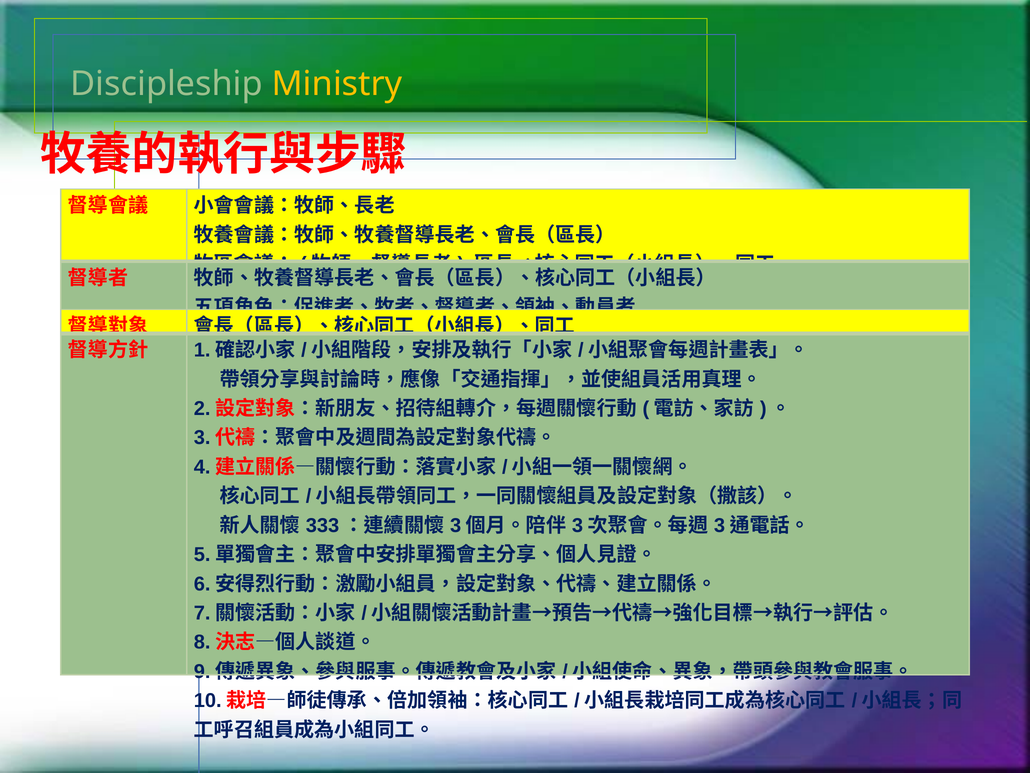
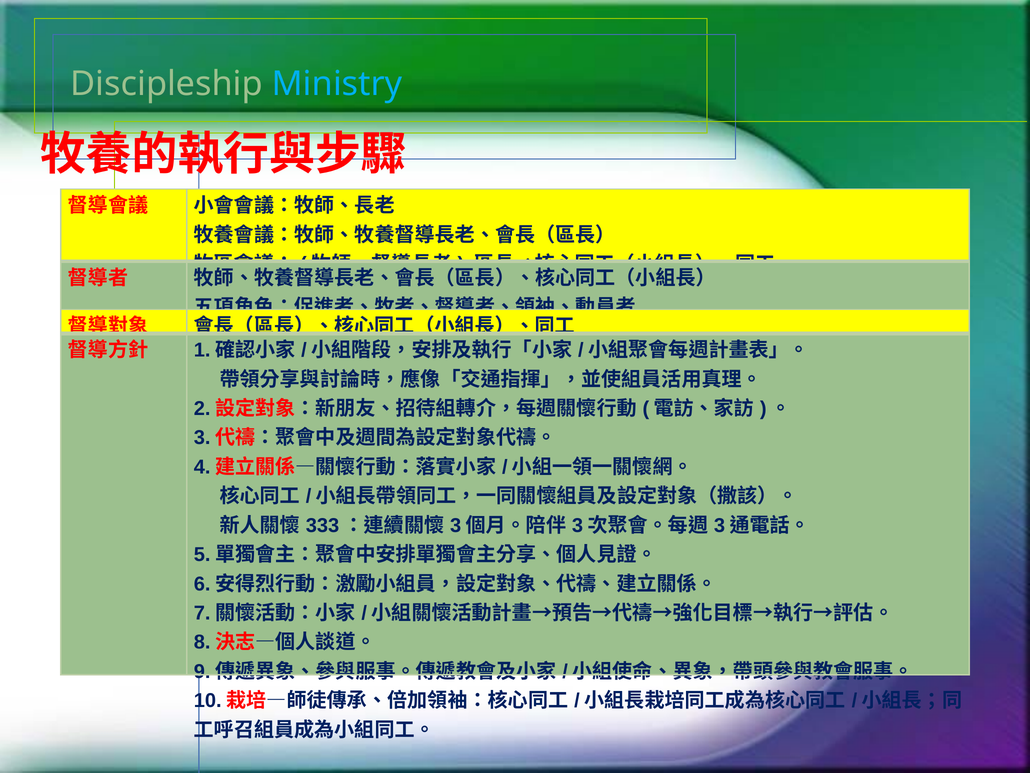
Ministry colour: yellow -> light blue
